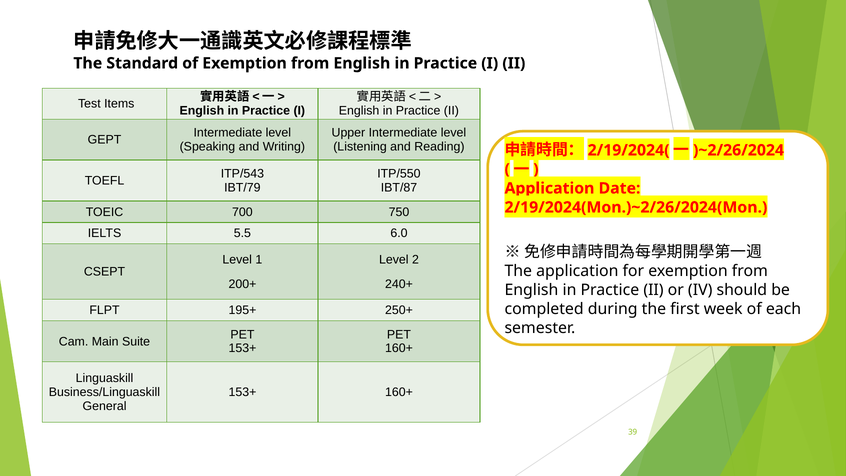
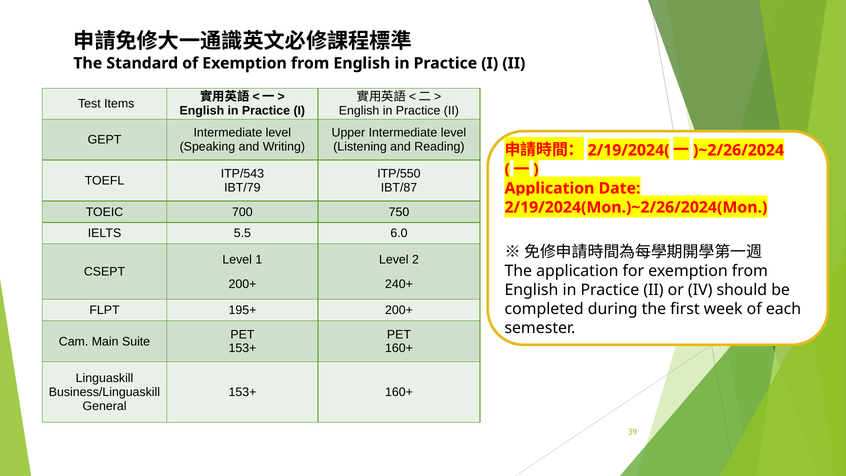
195+ 250+: 250+ -> 200+
